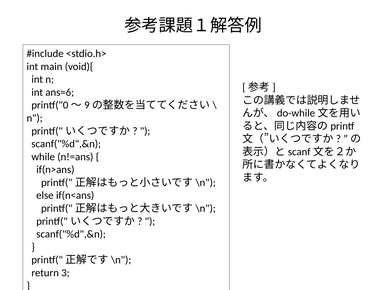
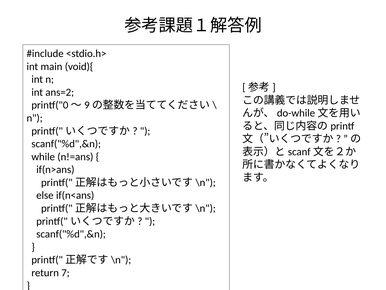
ans=6: ans=6 -> ans=2
3: 3 -> 7
